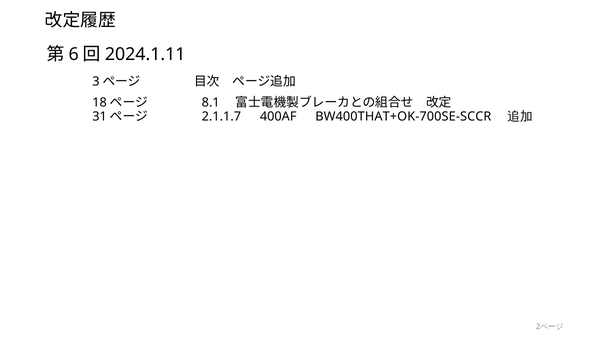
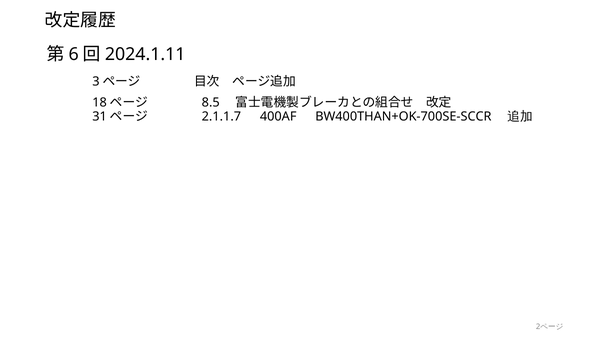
8.1: 8.1 -> 8.5
BW400THAT+OK-700SE-SCCR: BW400THAT+OK-700SE-SCCR -> BW400THAN+OK-700SE-SCCR
